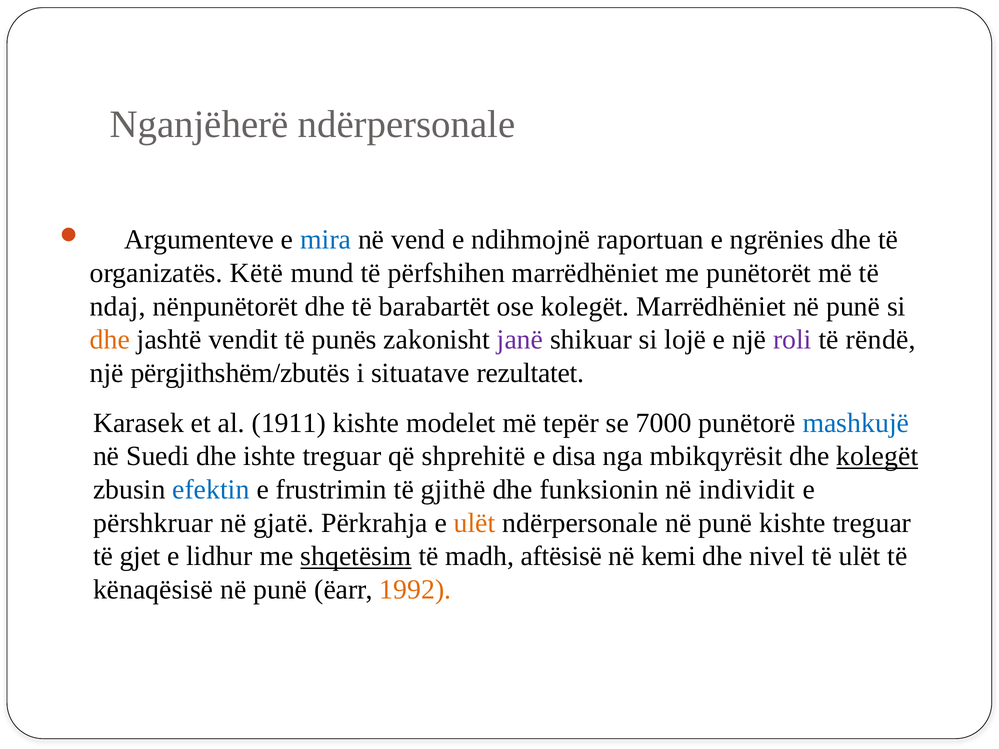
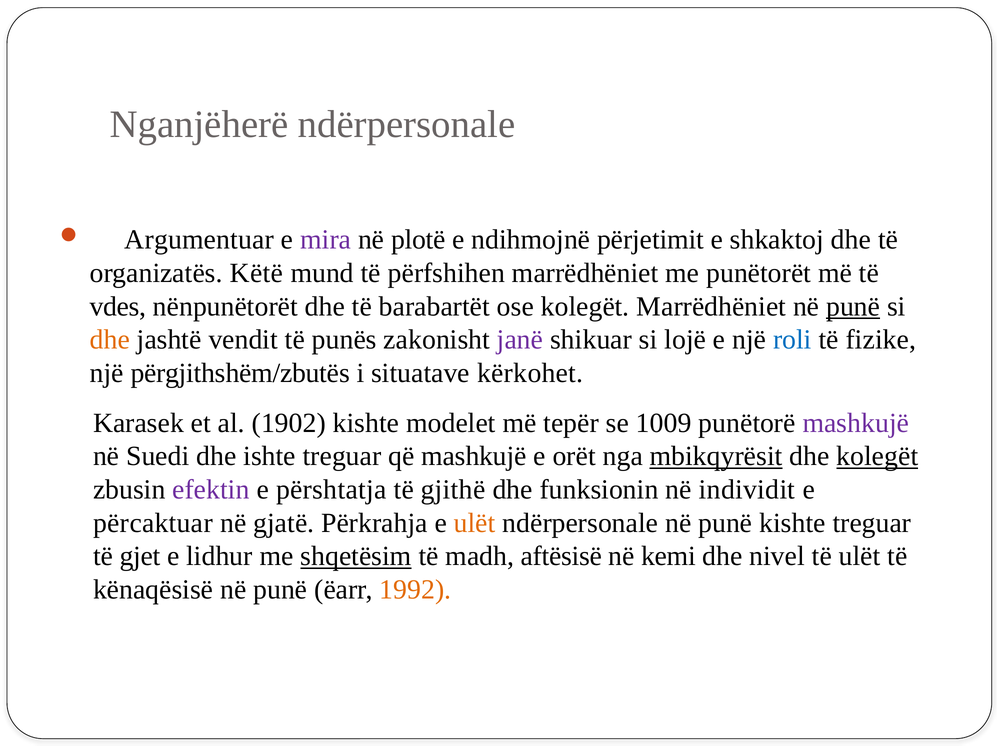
Argumenteve: Argumenteve -> Argumentuar
mira colour: blue -> purple
vend: vend -> plotë
raportuan: raportuan -> përjetimit
ngrënies: ngrënies -> shkaktoj
ndaj: ndaj -> vdes
punë at (853, 307) underline: none -> present
roli colour: purple -> blue
rëndë: rëndë -> fizike
rezultatet: rezultatet -> kërkohet
1911: 1911 -> 1902
7000: 7000 -> 1009
mashkujë at (856, 423) colour: blue -> purple
që shprehitë: shprehitë -> mashkujë
disa: disa -> orët
mbikqyrësit underline: none -> present
efektin colour: blue -> purple
frustrimin: frustrimin -> përshtatja
përshkruar: përshkruar -> përcaktuar
